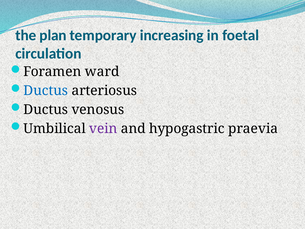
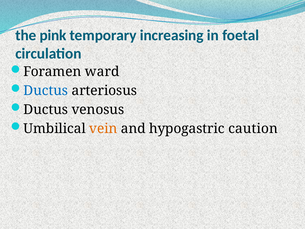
plan: plan -> pink
vein colour: purple -> orange
praevia: praevia -> caution
